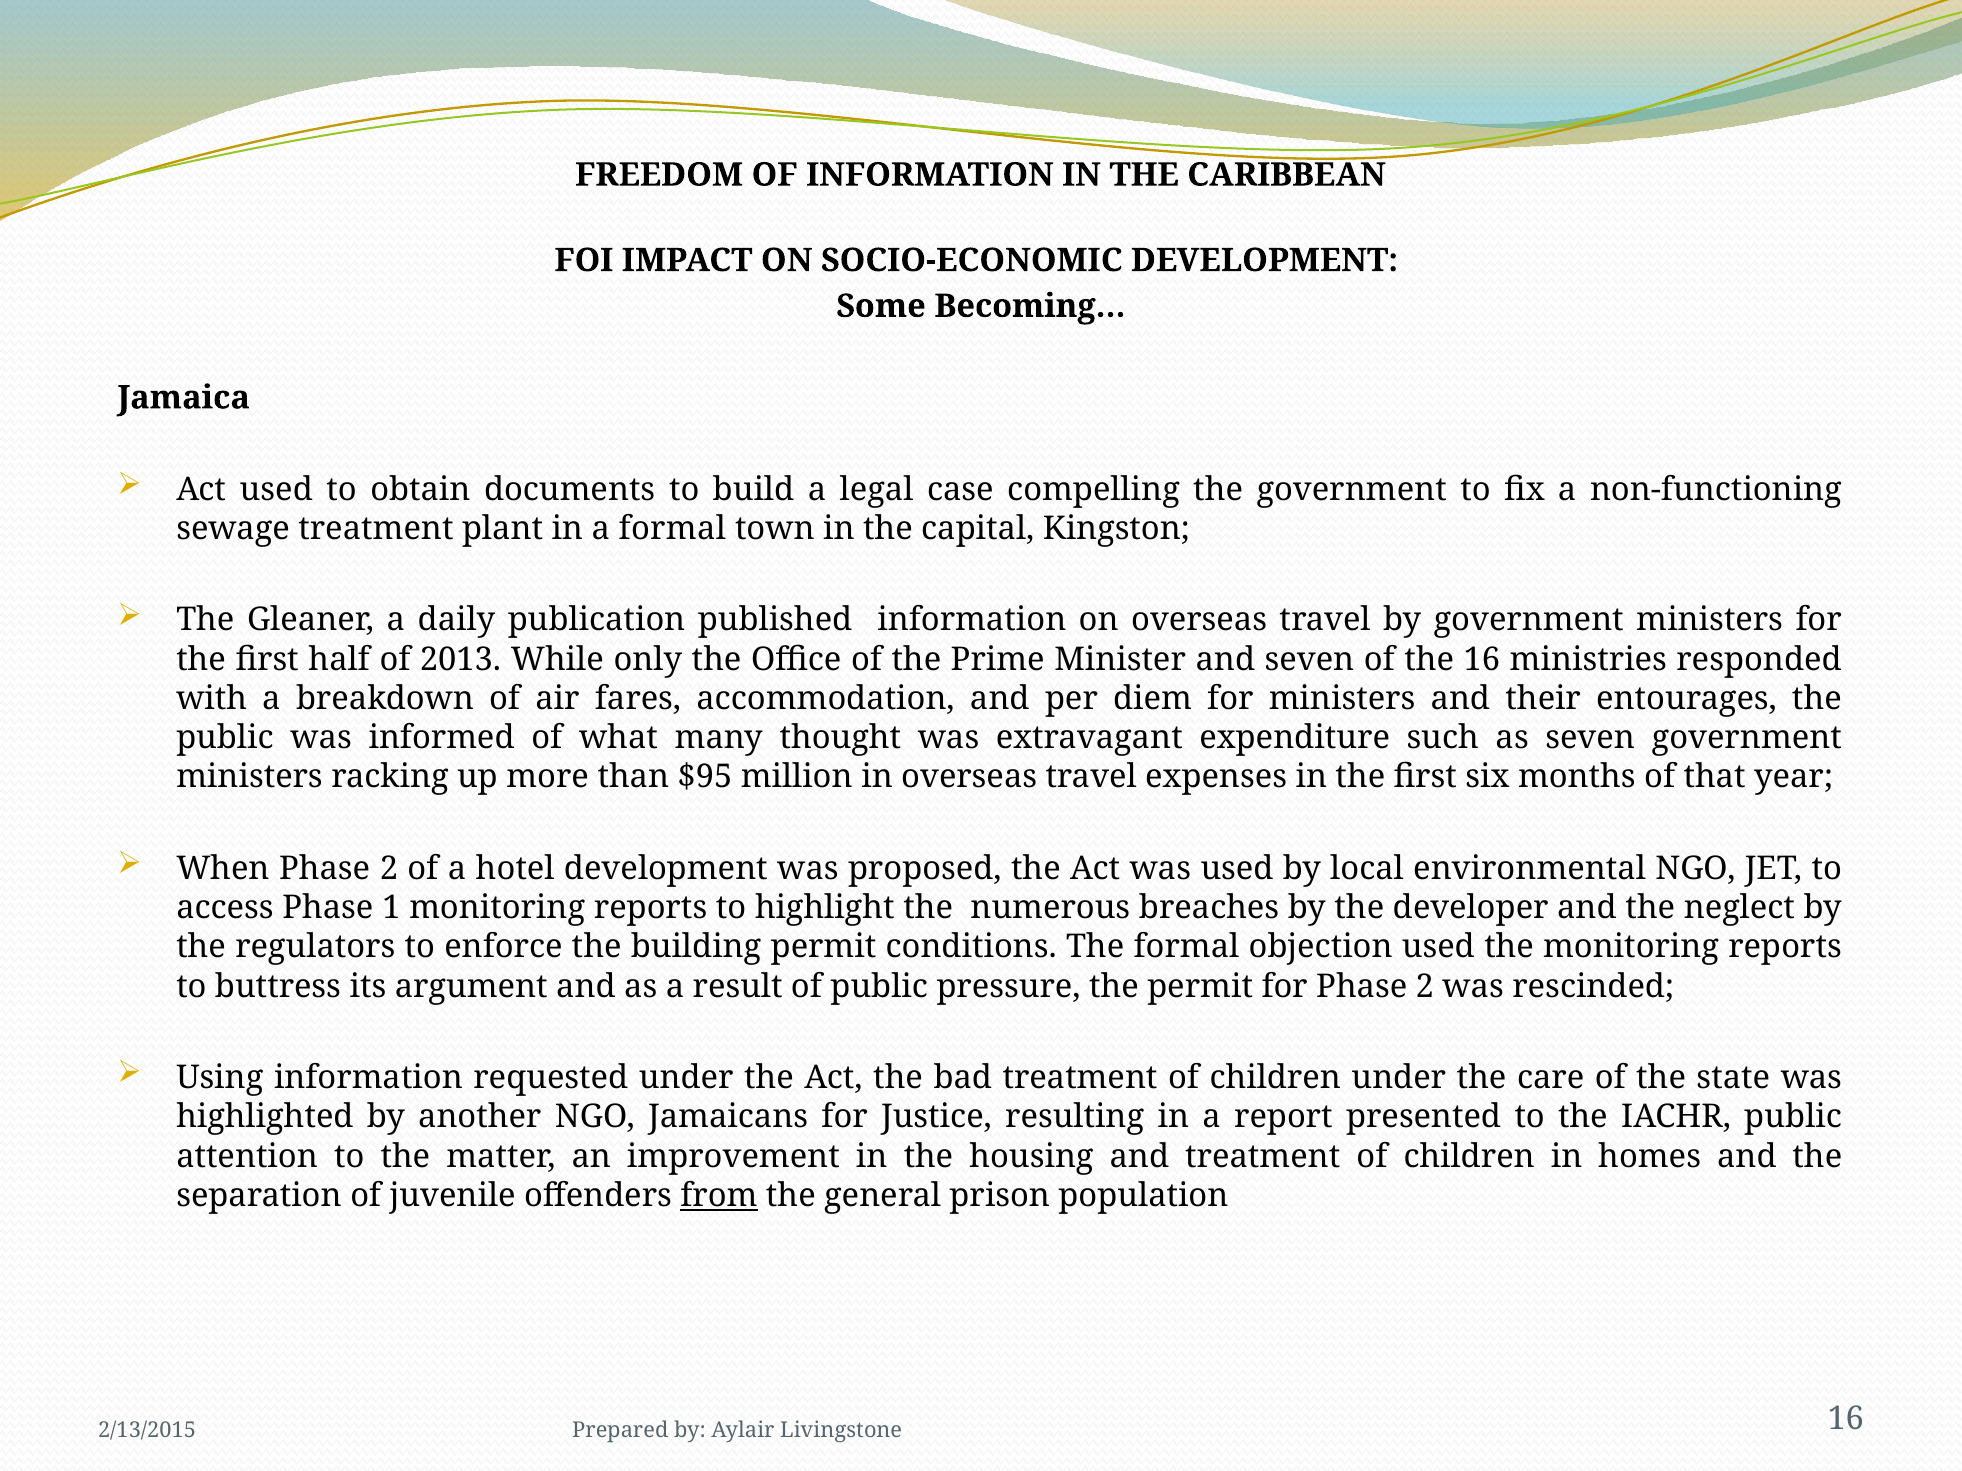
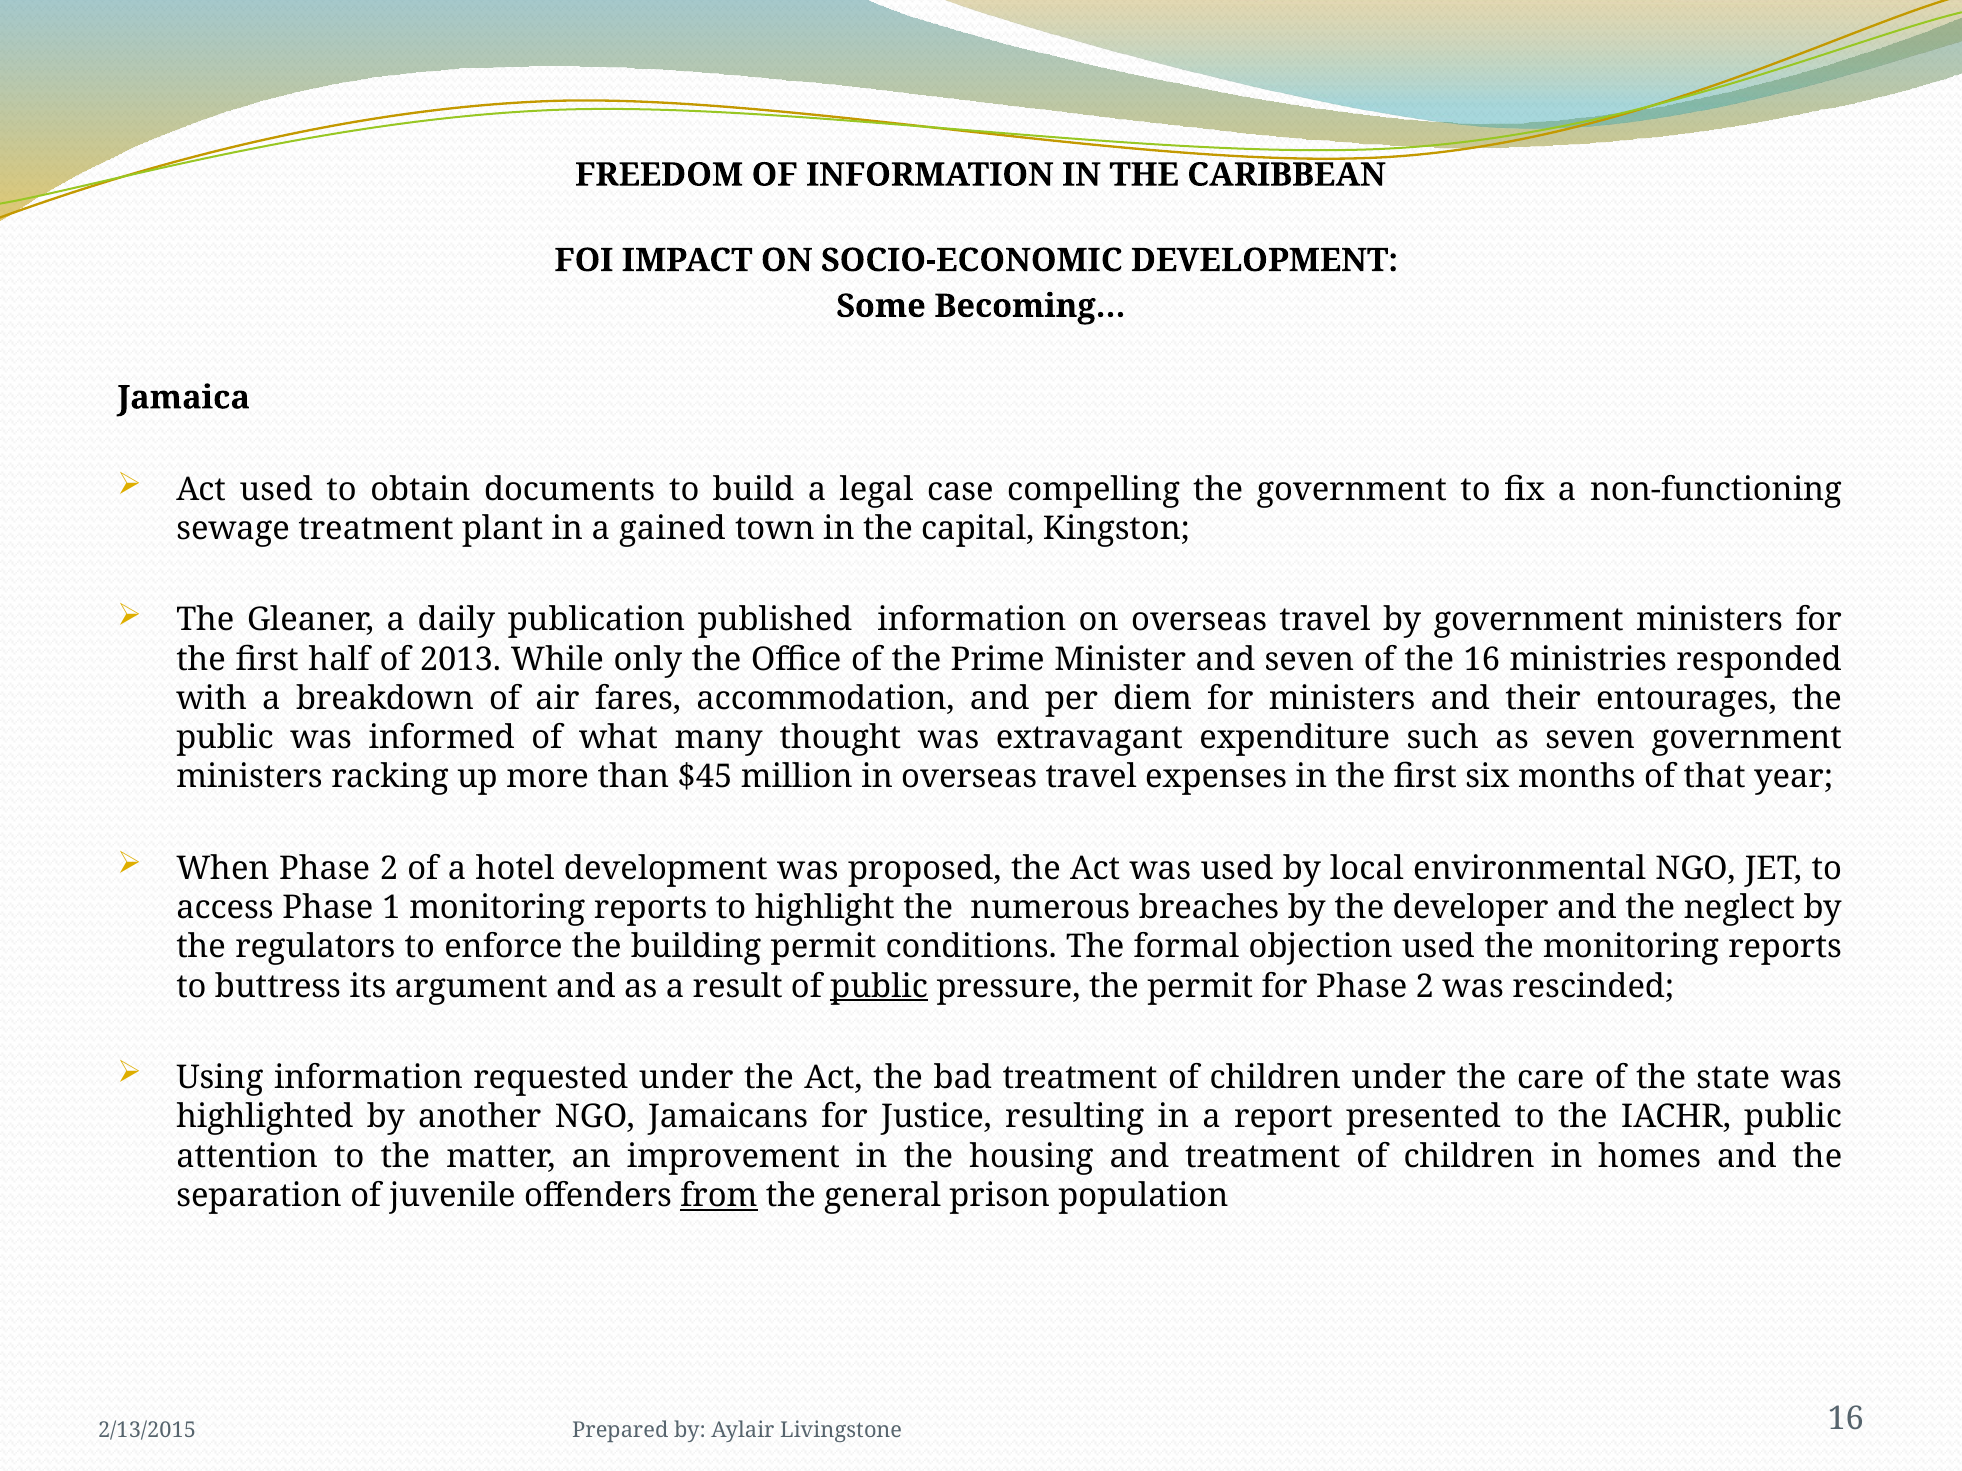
a formal: formal -> gained
$95: $95 -> $45
public at (879, 987) underline: none -> present
